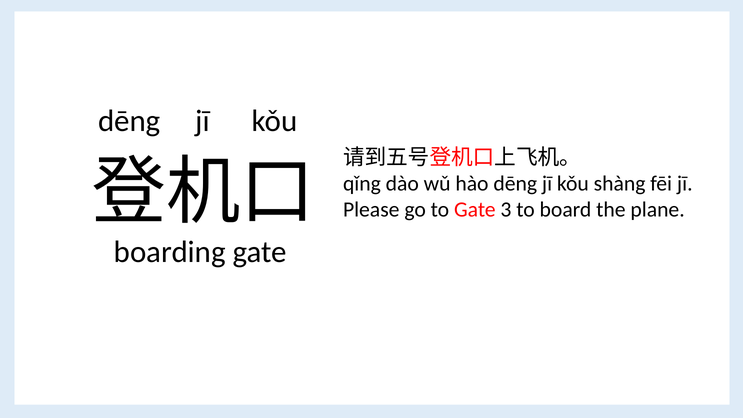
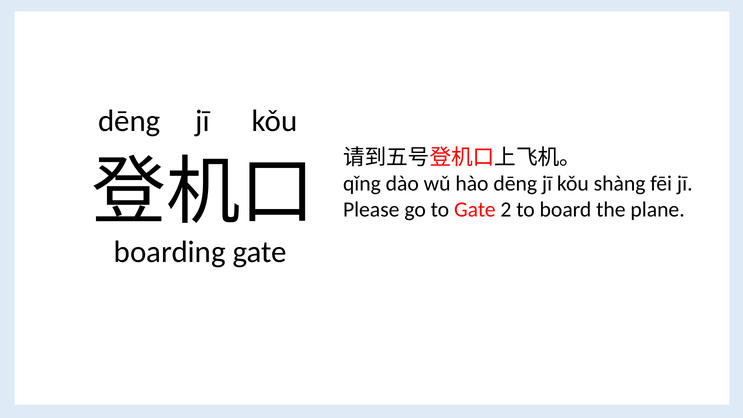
3: 3 -> 2
